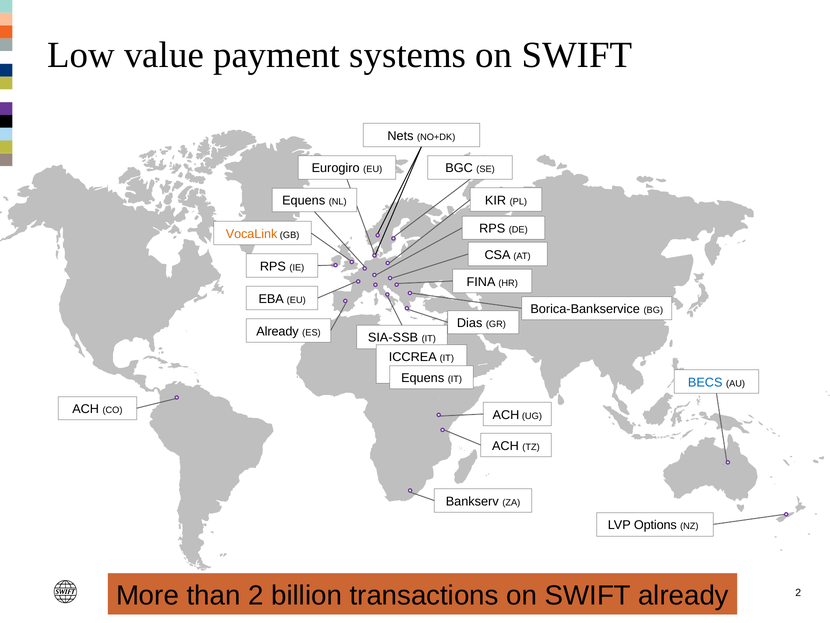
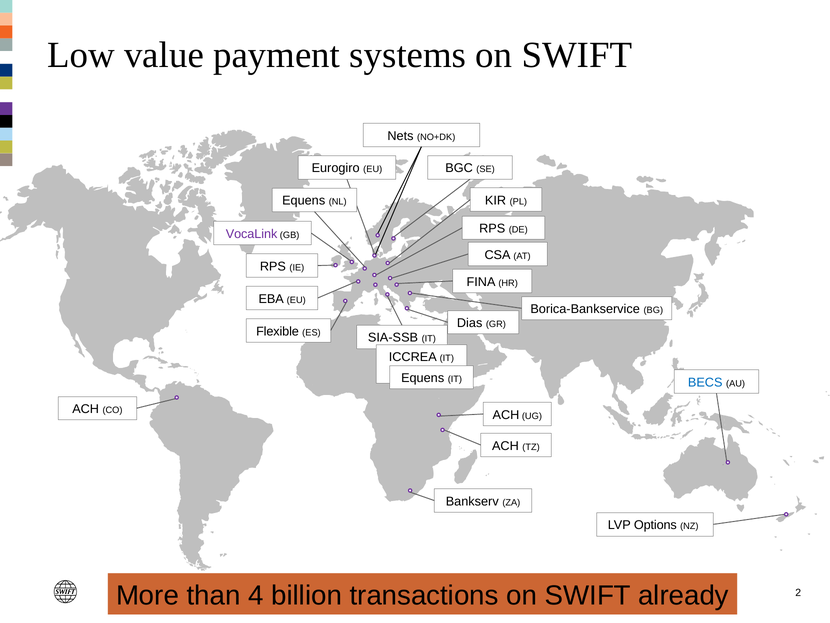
VocaLink colour: orange -> purple
Already at (278, 331): Already -> Flexible
than 2: 2 -> 4
